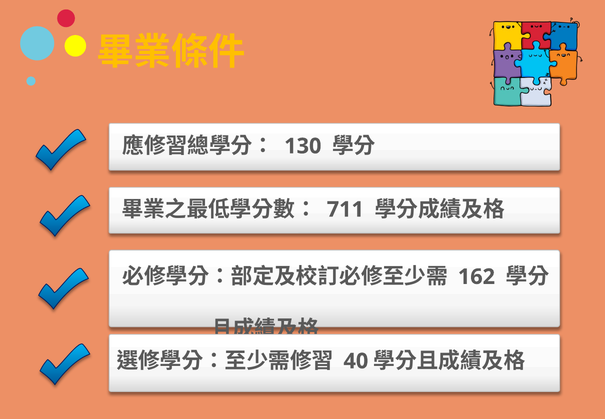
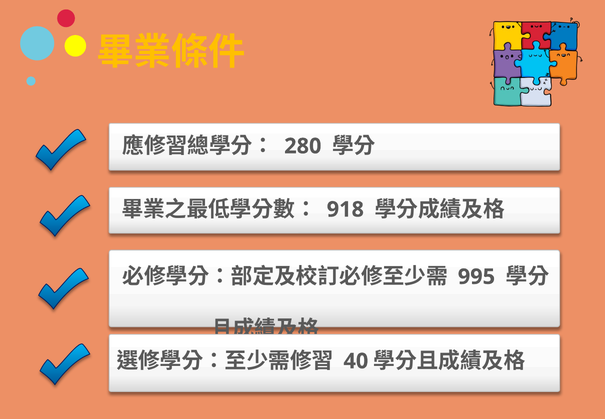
130: 130 -> 280
711: 711 -> 918
162: 162 -> 995
